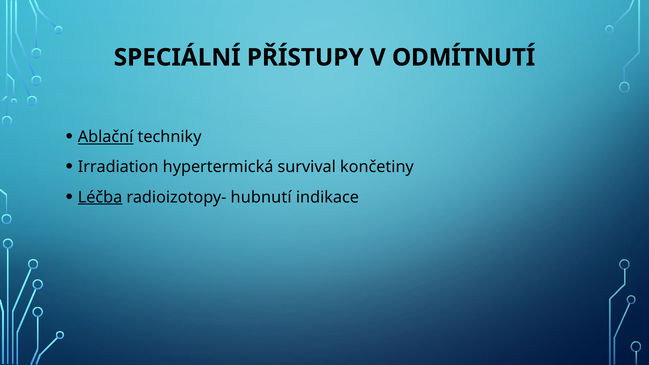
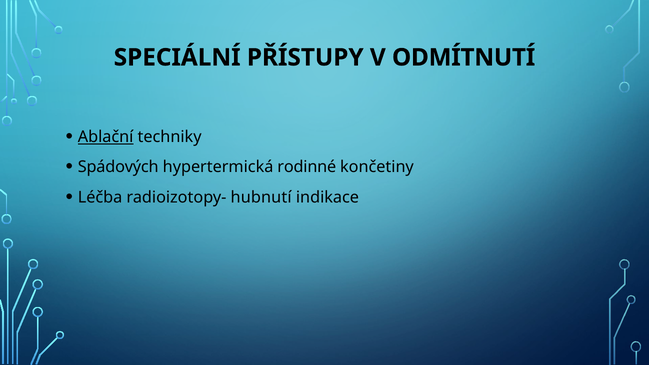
Irradiation: Irradiation -> Spádových
survival: survival -> rodinné
Léčba underline: present -> none
